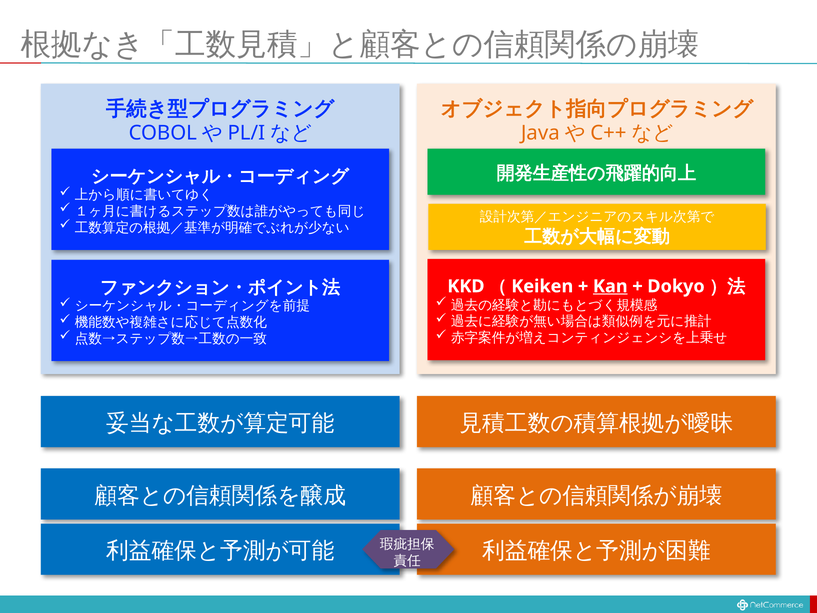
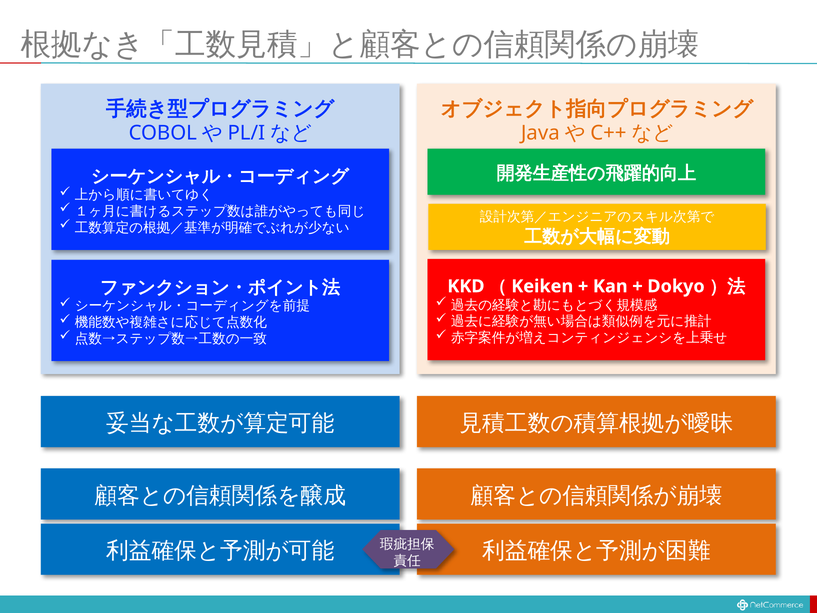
Kan underline: present -> none
